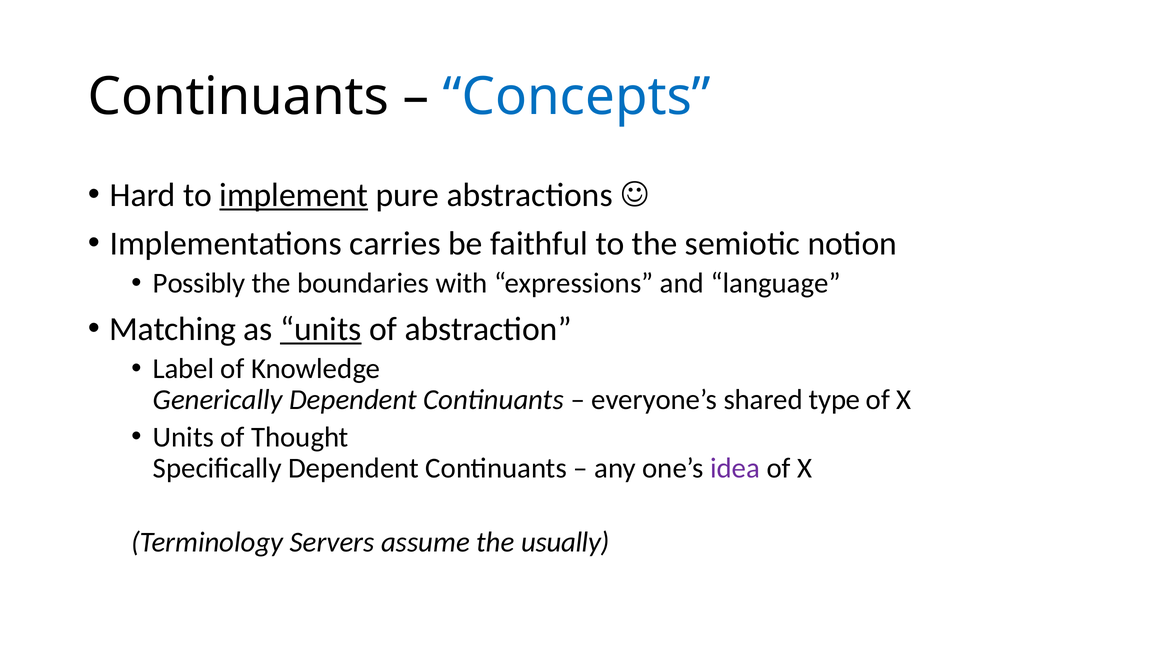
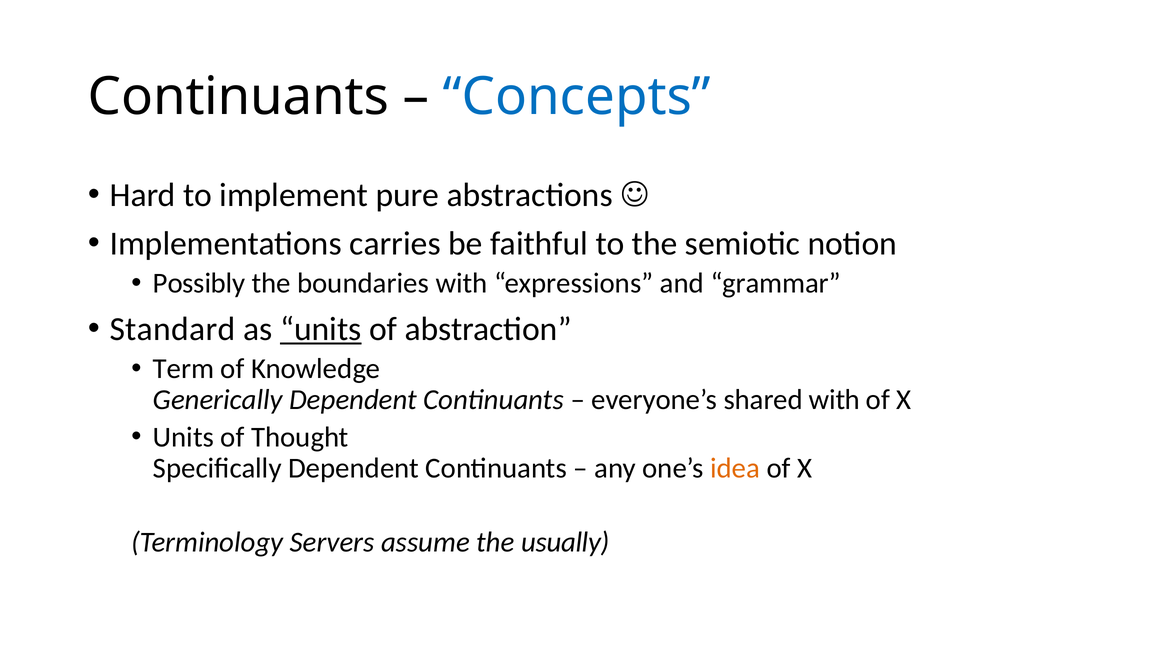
implement underline: present -> none
language: language -> grammar
Matching: Matching -> Standard
Label: Label -> Term
shared type: type -> with
idea colour: purple -> orange
